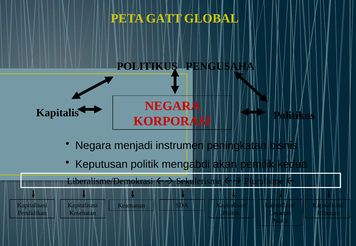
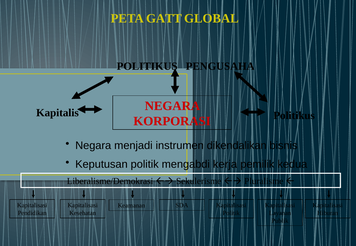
peningkatan: peningkatan -> dikendalikan
akan: akan -> kerja
